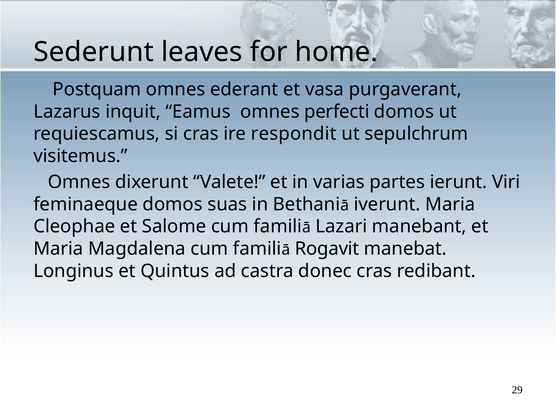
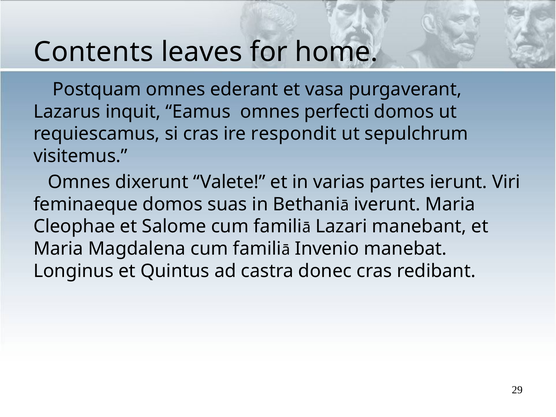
Sederunt: Sederunt -> Contents
Rogavit: Rogavit -> Invenio
